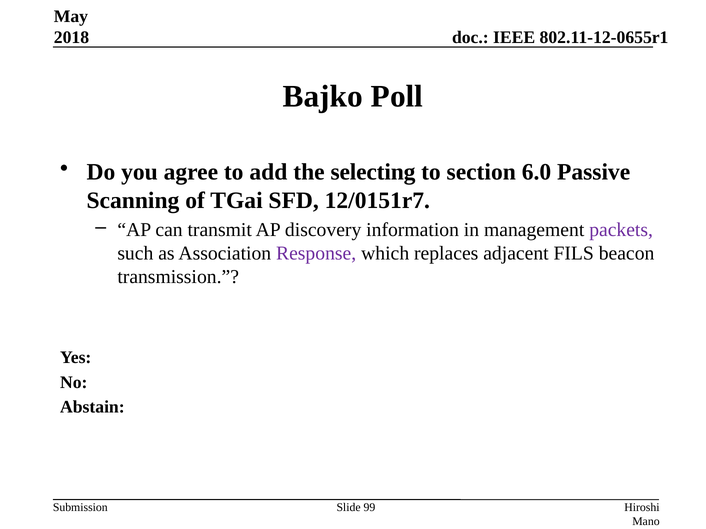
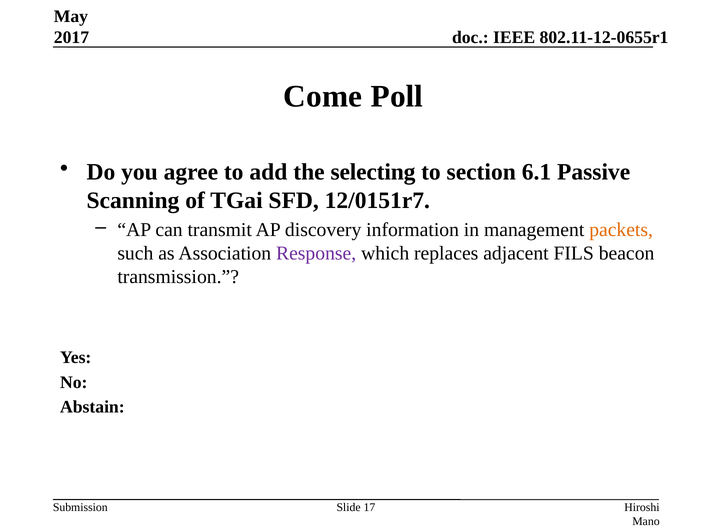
2018: 2018 -> 2017
Bajko: Bajko -> Come
6.0: 6.0 -> 6.1
packets colour: purple -> orange
99: 99 -> 17
